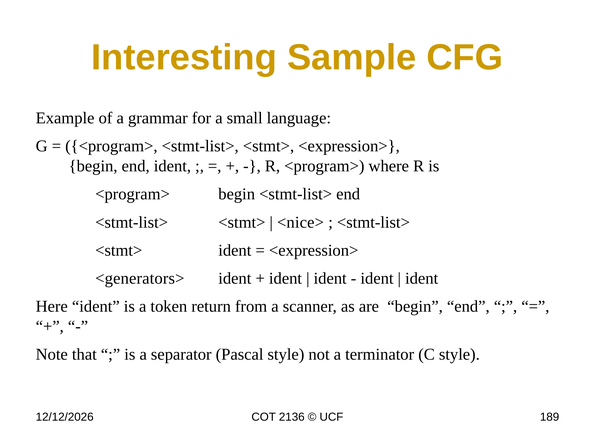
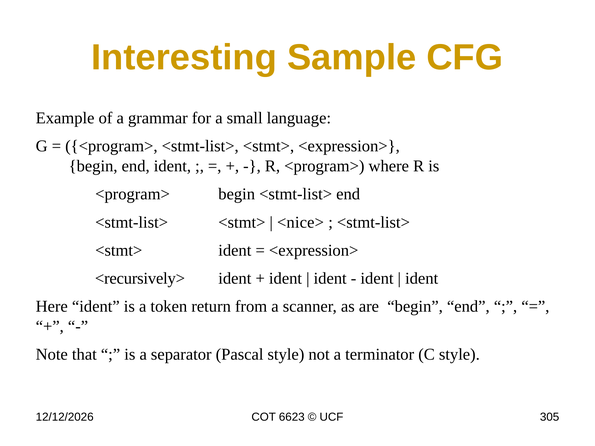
<generators>: <generators> -> <recursively>
2136: 2136 -> 6623
189: 189 -> 305
